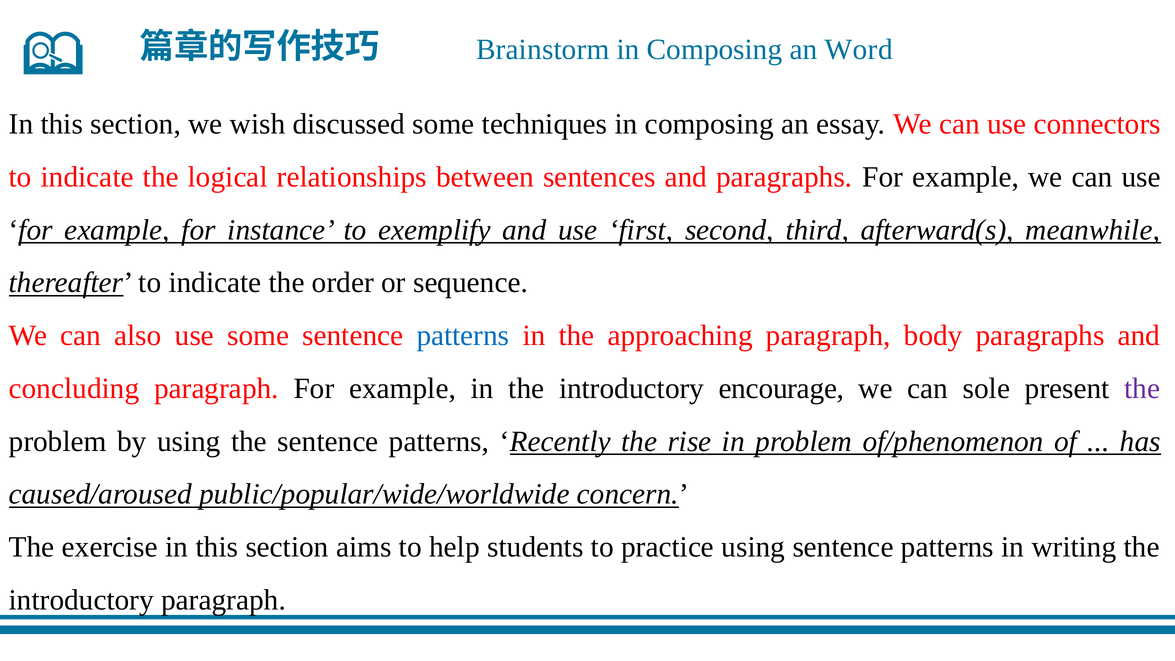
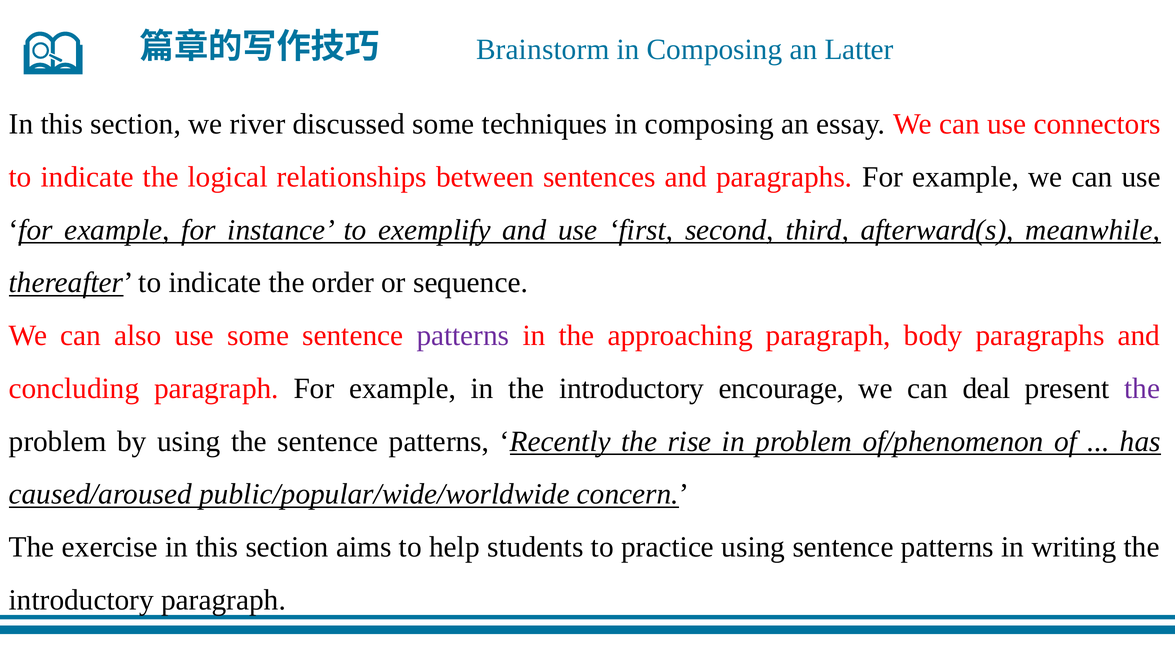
Word: Word -> Latter
wish: wish -> river
patterns at (463, 336) colour: blue -> purple
sole: sole -> deal
